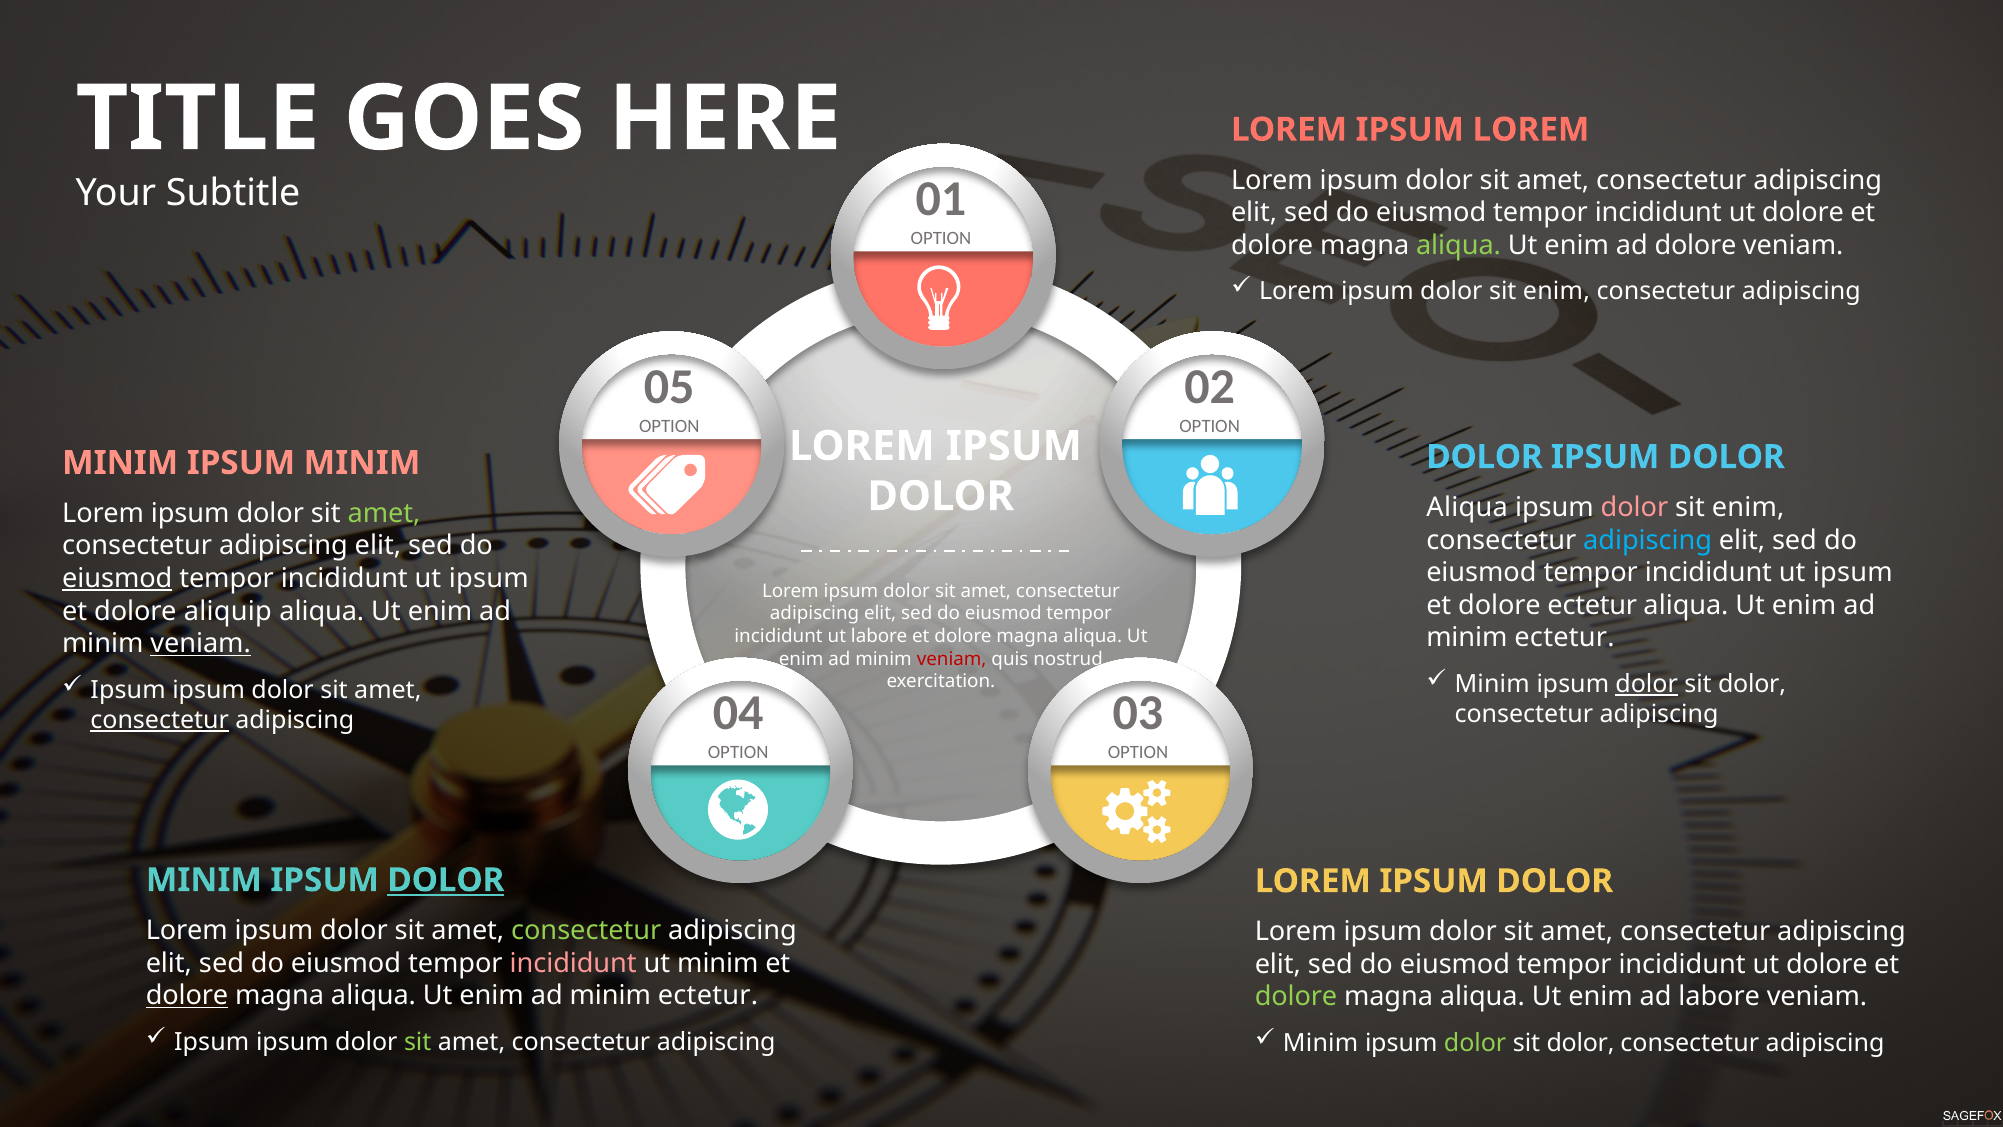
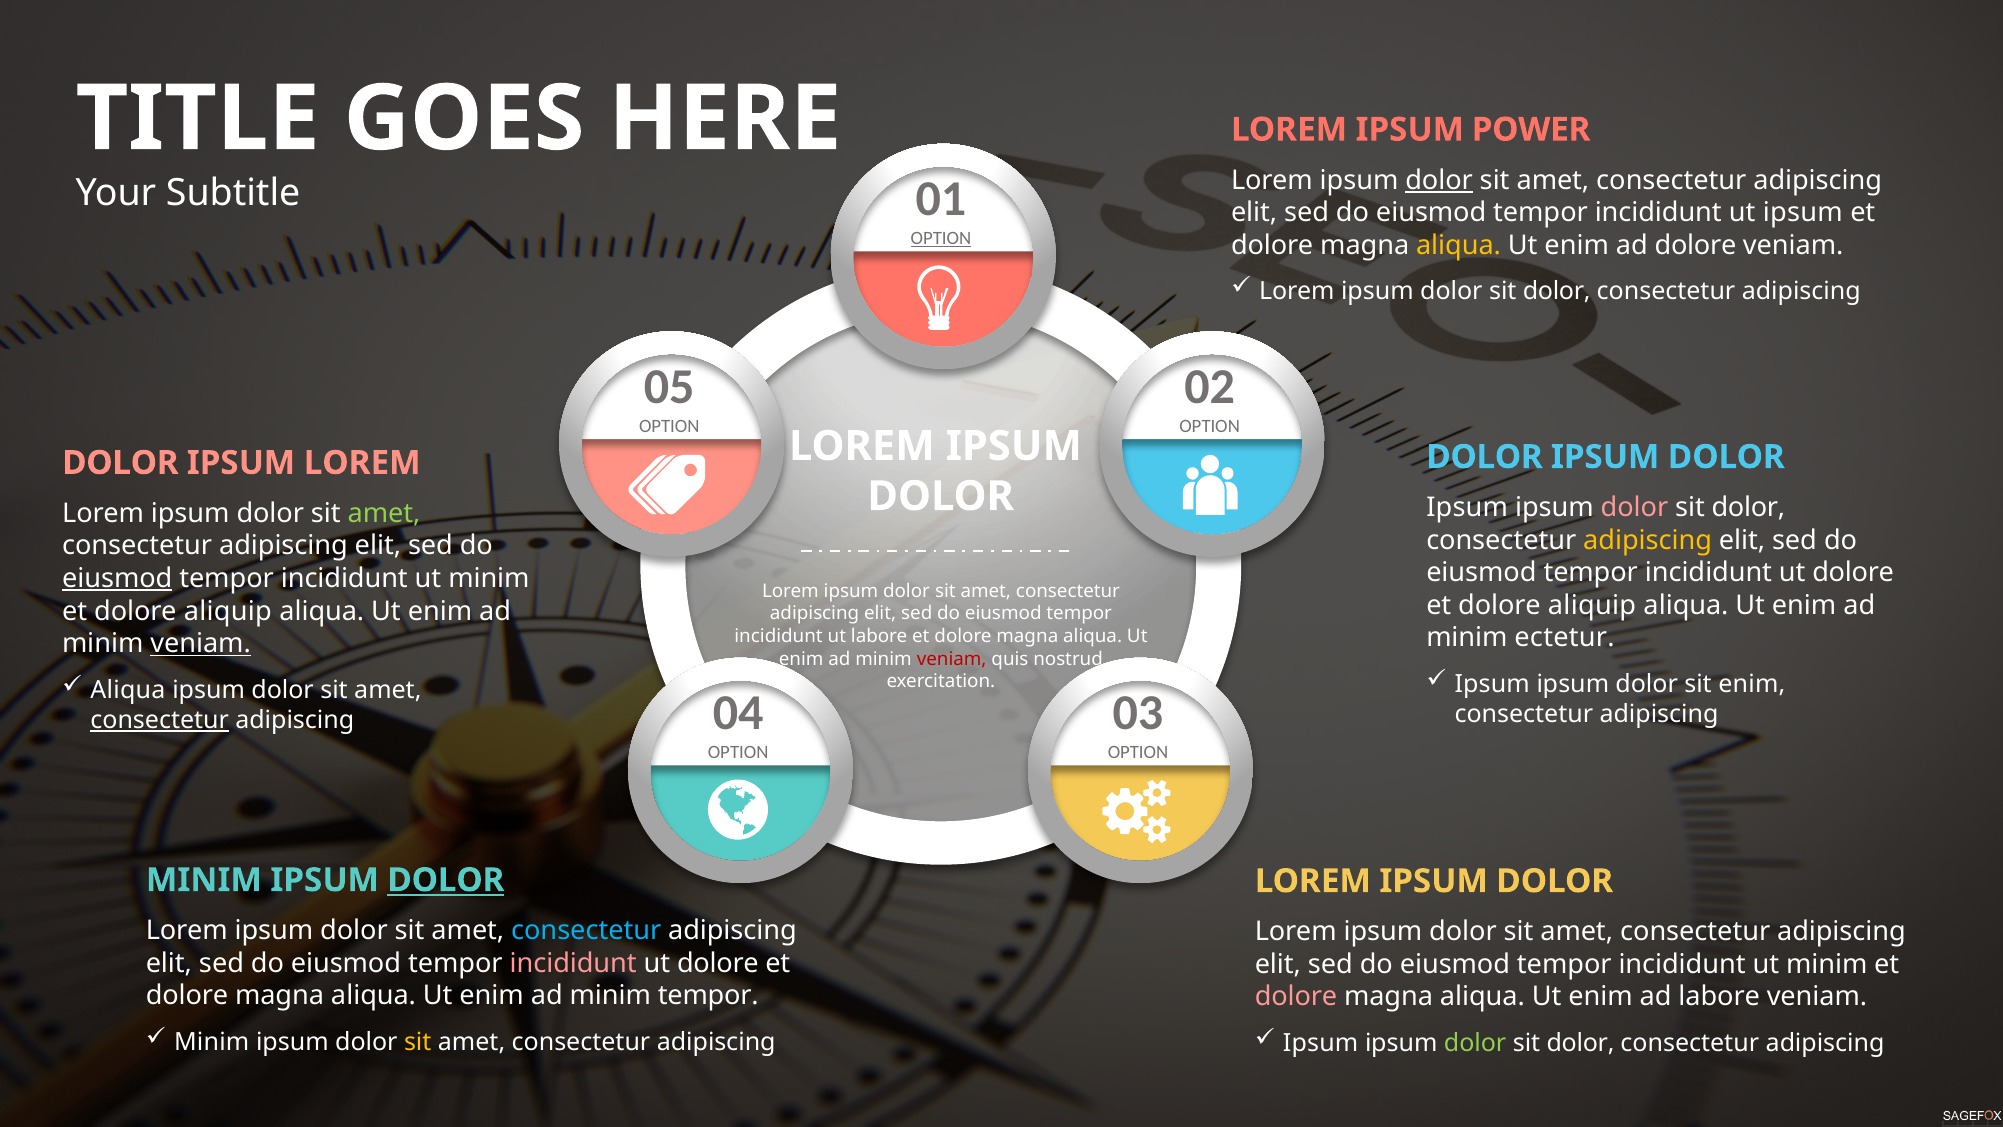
IPSUM LOREM: LOREM -> POWER
dolor at (1439, 180) underline: none -> present
dolore at (1803, 213): dolore -> ipsum
OPTION at (941, 238) underline: none -> present
aliqua at (1459, 245) colour: light green -> yellow
enim at (1556, 291): enim -> dolor
MINIM at (120, 463): MINIM -> DOLOR
IPSUM MINIM: MINIM -> LOREM
Aliqua at (1467, 507): Aliqua -> Ipsum
enim at (1748, 507): enim -> dolor
adipiscing at (1648, 540) colour: light blue -> yellow
ipsum at (1853, 572): ipsum -> dolore
ipsum at (489, 578): ipsum -> minim
ectetur at (1592, 605): ectetur -> aliquip
Minim at (1492, 684): Minim -> Ipsum
dolor at (1647, 684) underline: present -> none
dolor at (1752, 684): dolor -> enim
Ipsum at (128, 690): Ipsum -> Aliqua
consectetur at (586, 930) colour: light green -> light blue
minim at (718, 963): minim -> dolore
dolore at (1827, 964): dolore -> minim
dolore at (187, 996) underline: present -> none
ectetur at (708, 996): ectetur -> tempor
dolore at (1296, 997) colour: light green -> pink
Ipsum at (212, 1042): Ipsum -> Minim
sit at (418, 1042) colour: light green -> yellow
Minim at (1321, 1043): Minim -> Ipsum
